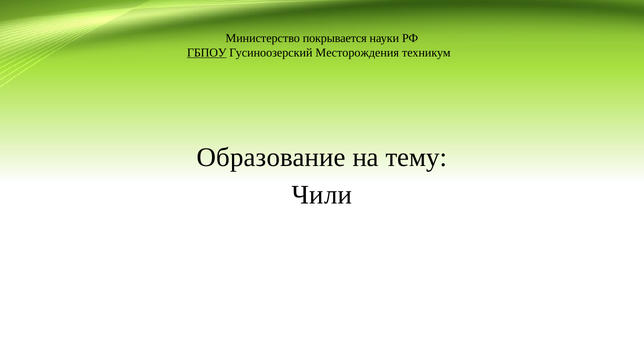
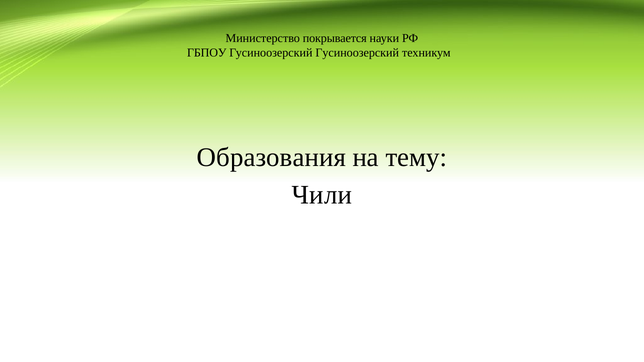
ГБПОУ underline: present -> none
Гусиноозерский Месторождения: Месторождения -> Гусиноозерский
Образование: Образование -> Образования
